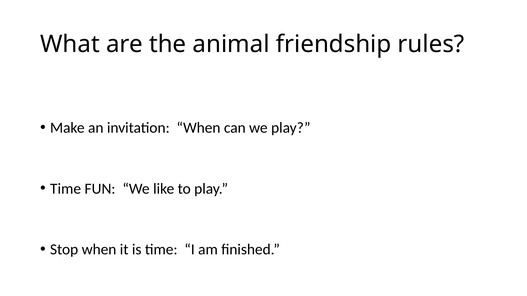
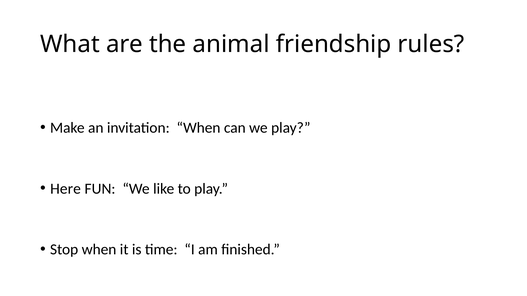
Time at (66, 189): Time -> Here
